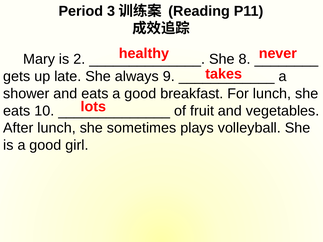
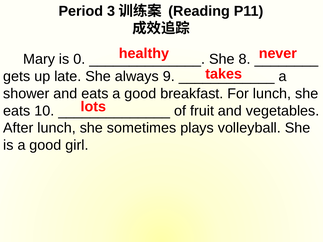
2: 2 -> 0
